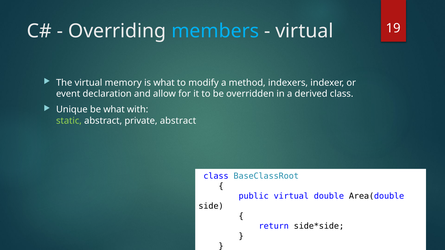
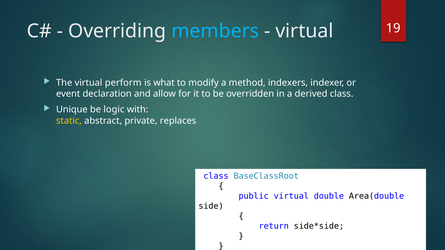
memory: memory -> perform
be what: what -> logic
static colour: light green -> yellow
private abstract: abstract -> replaces
